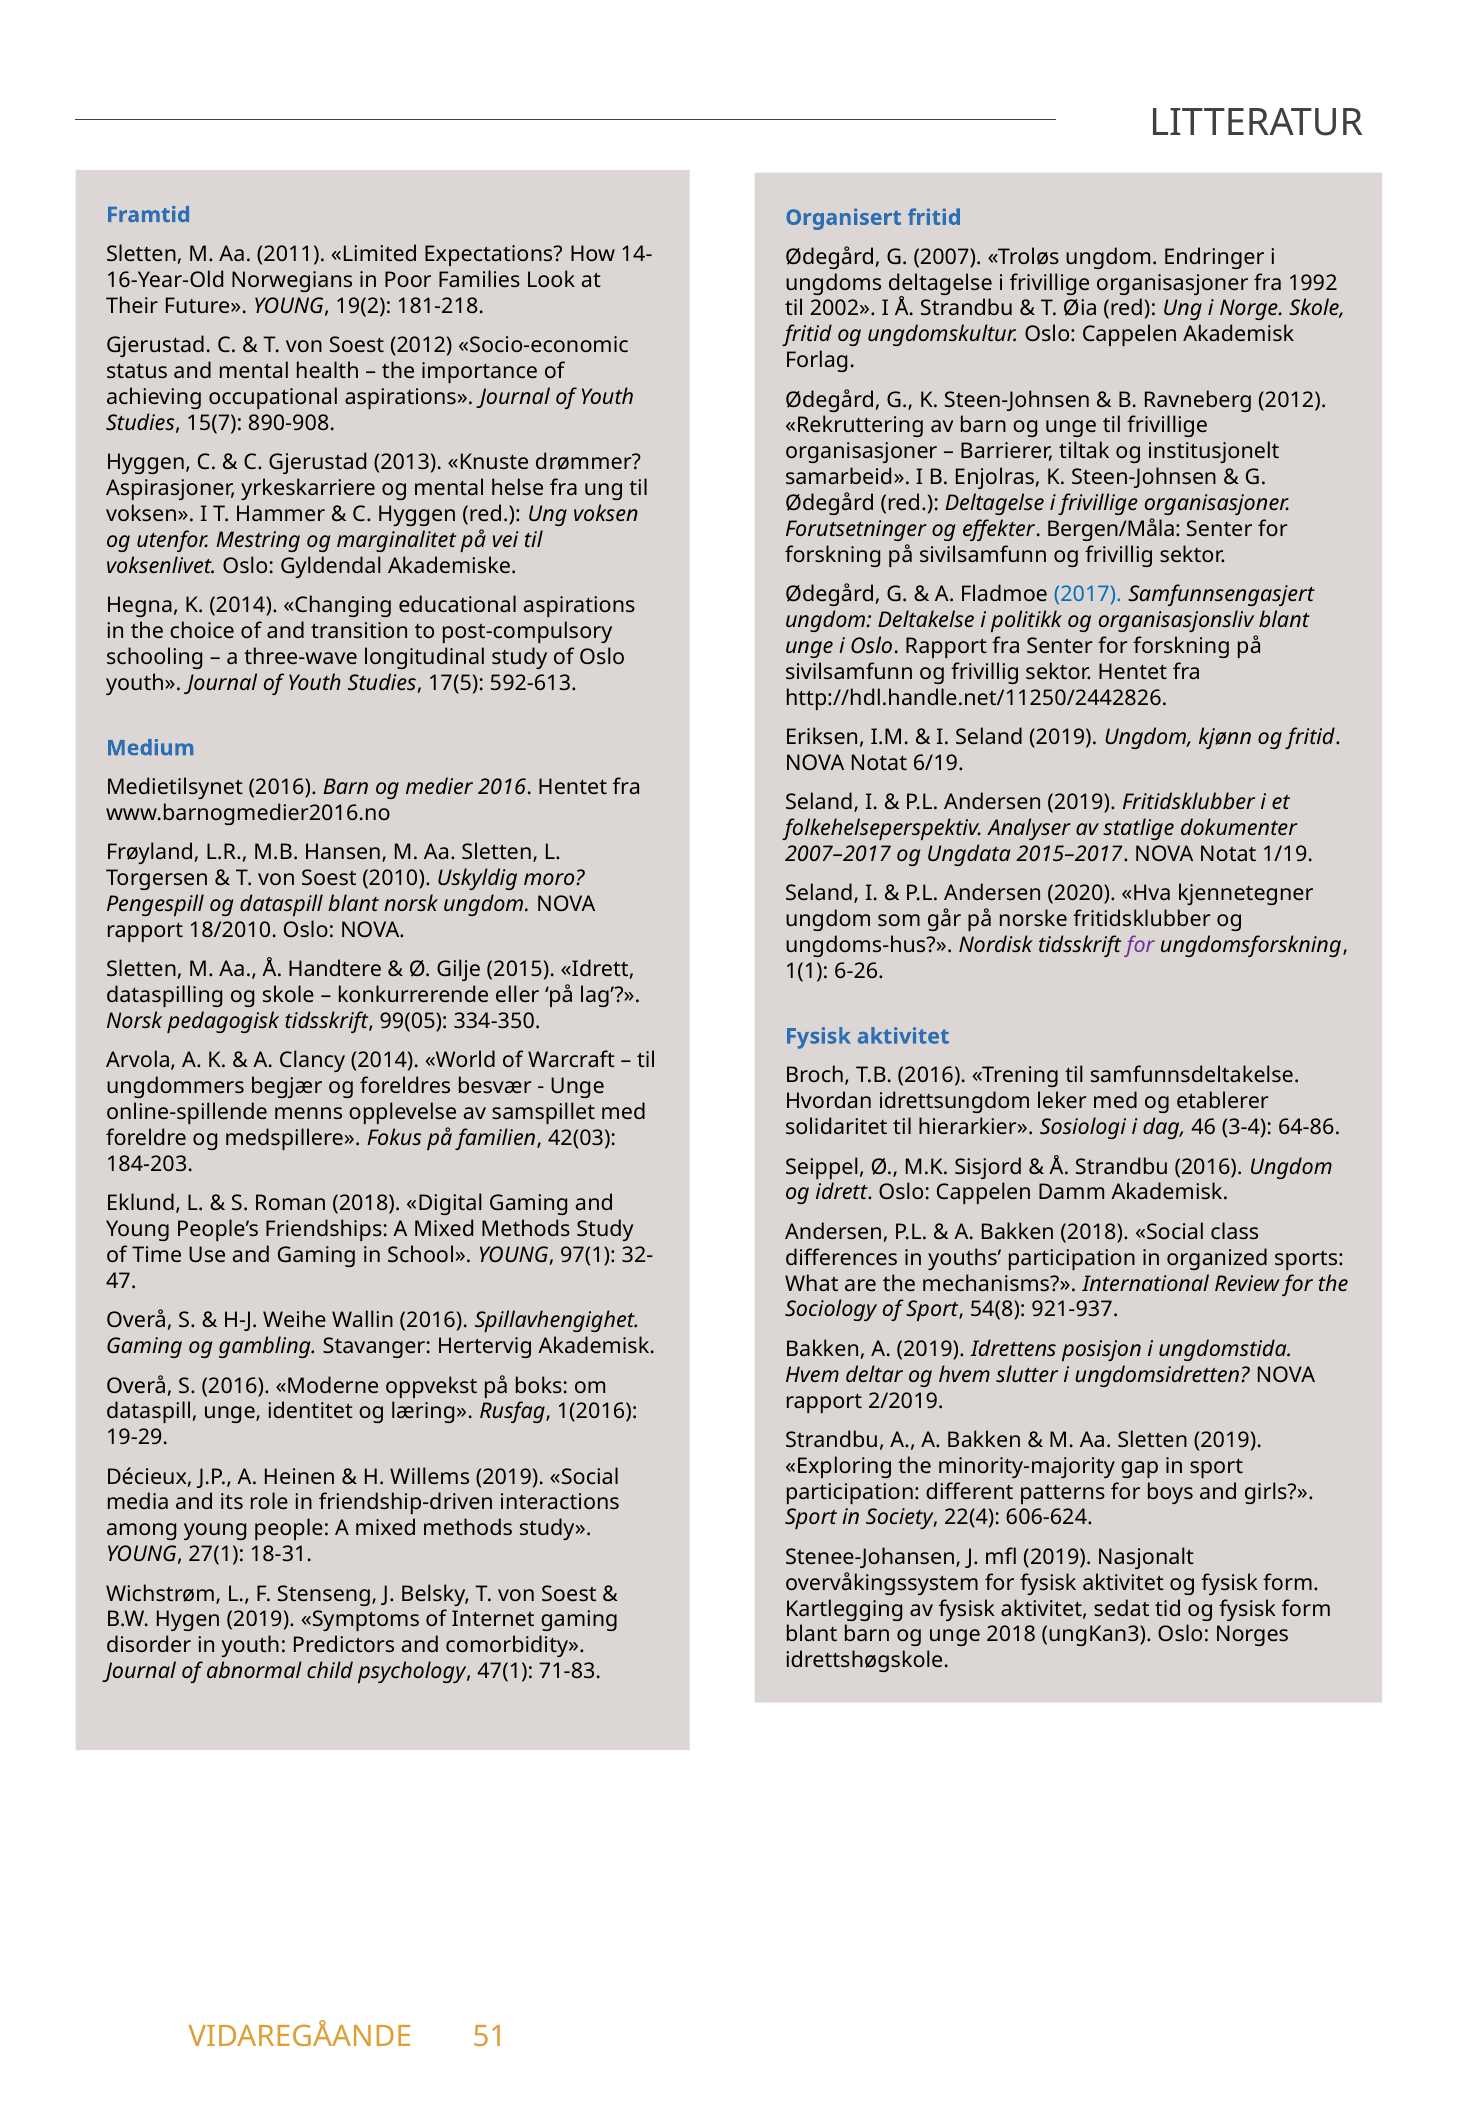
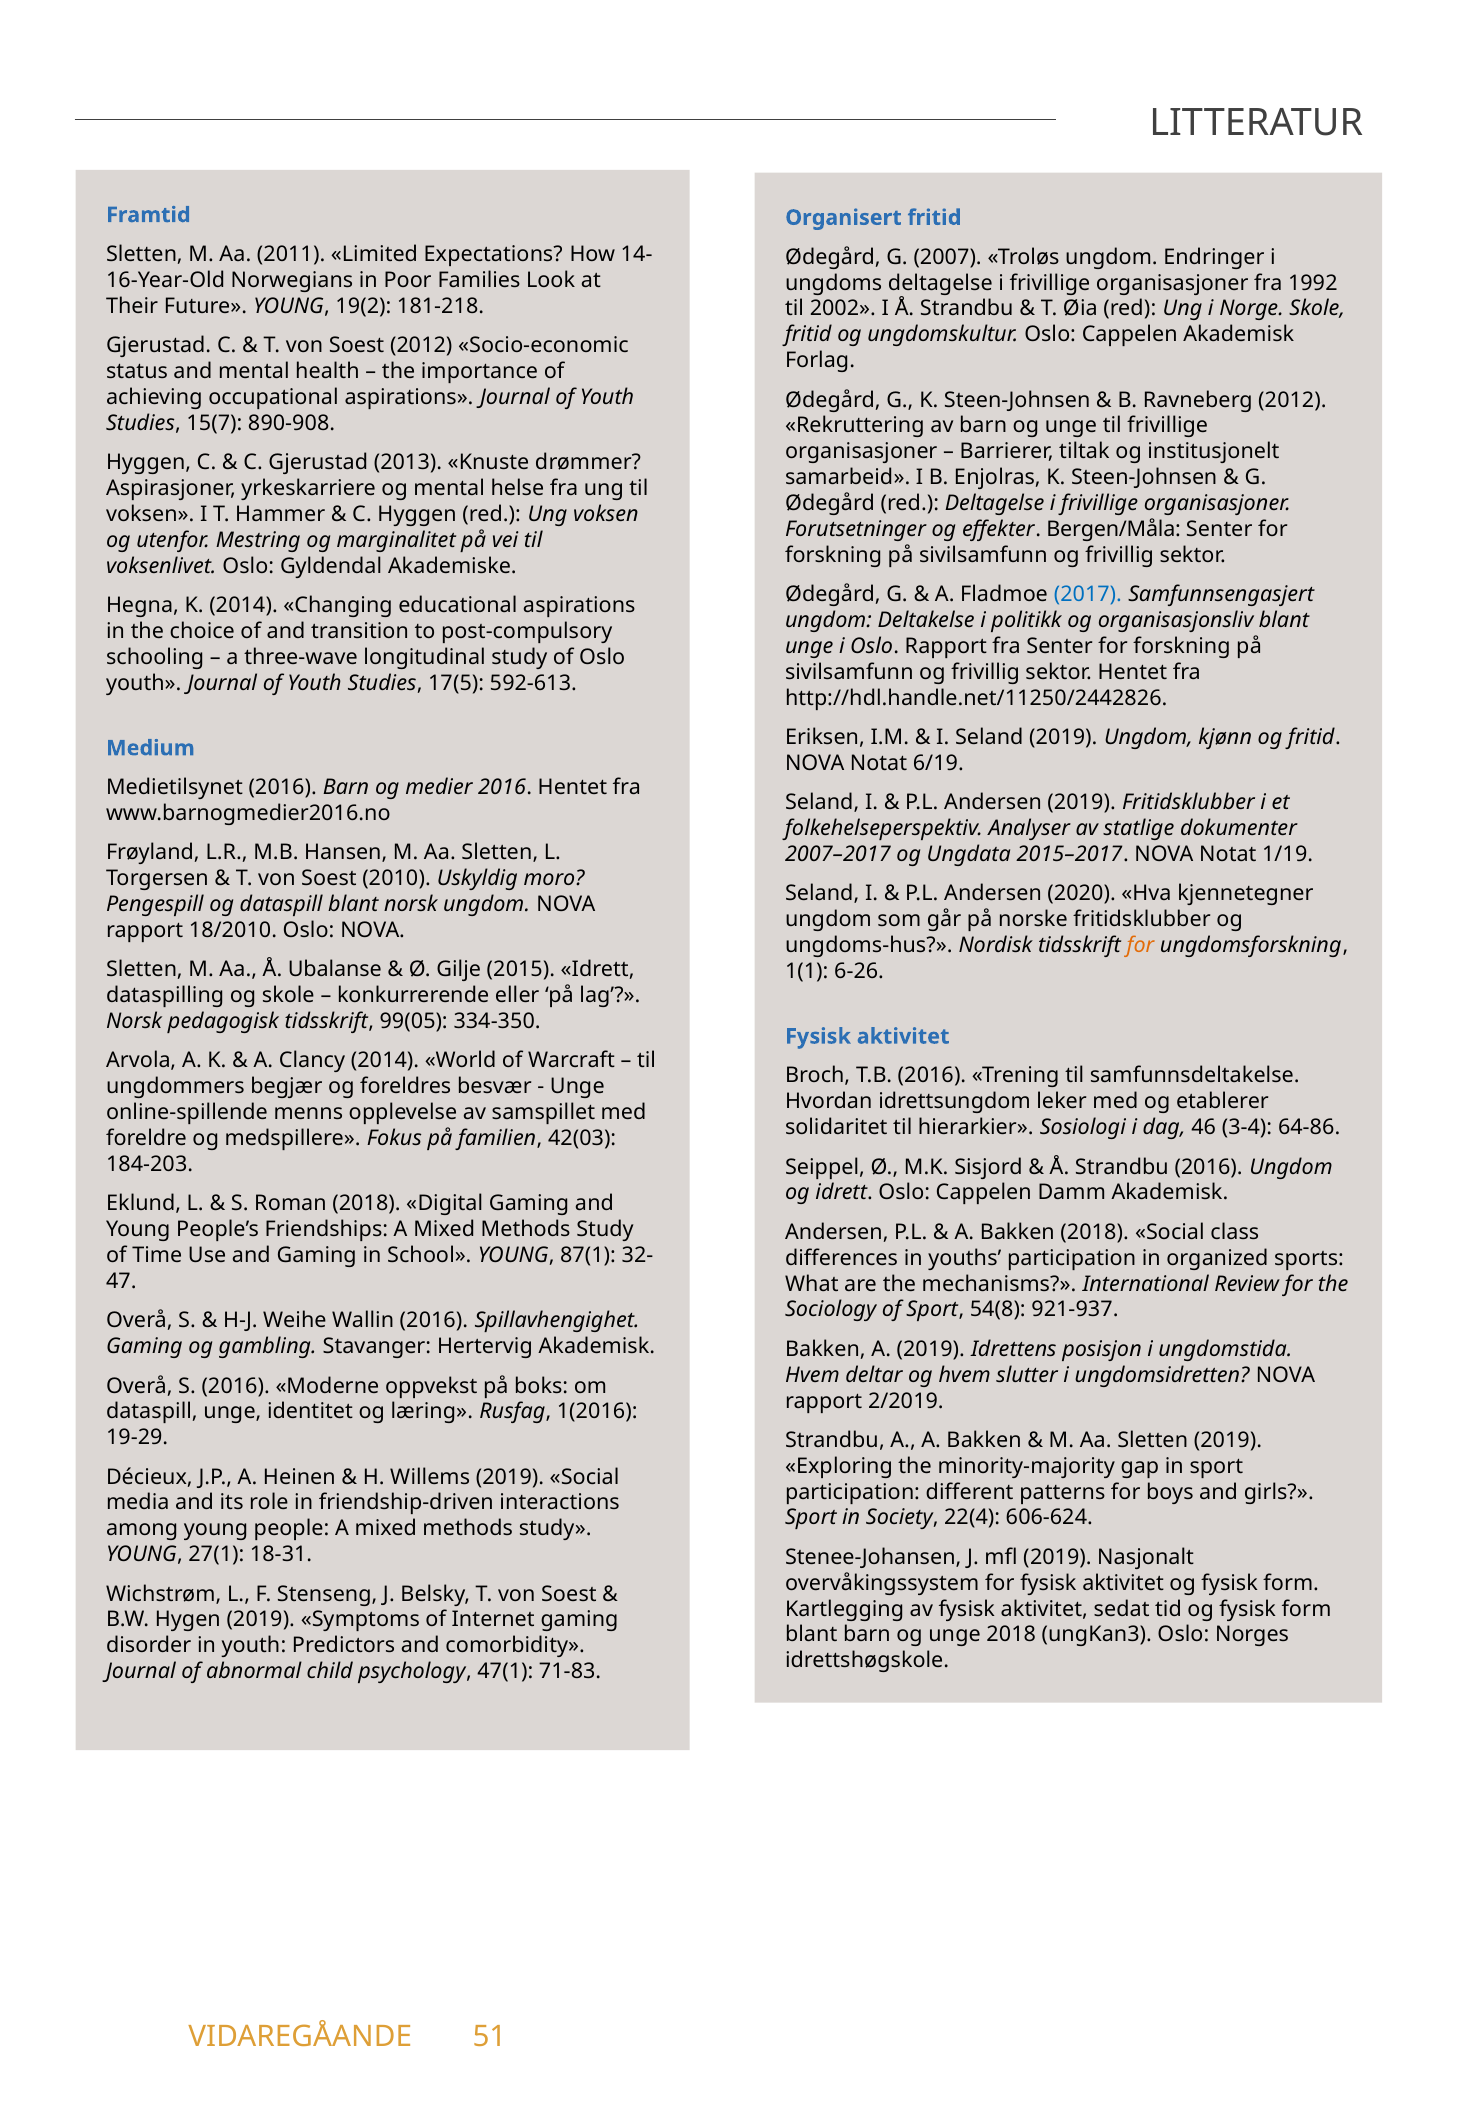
for at (1140, 946) colour: purple -> orange
Handtere: Handtere -> Ubalanse
97(1: 97(1 -> 87(1
